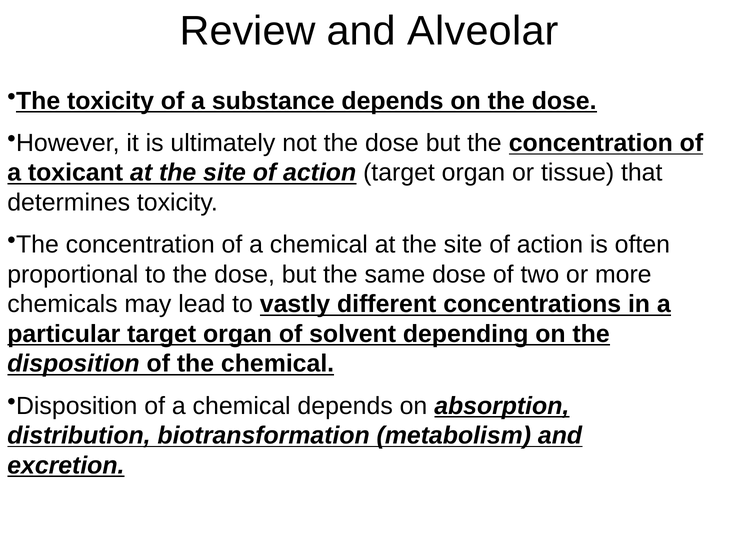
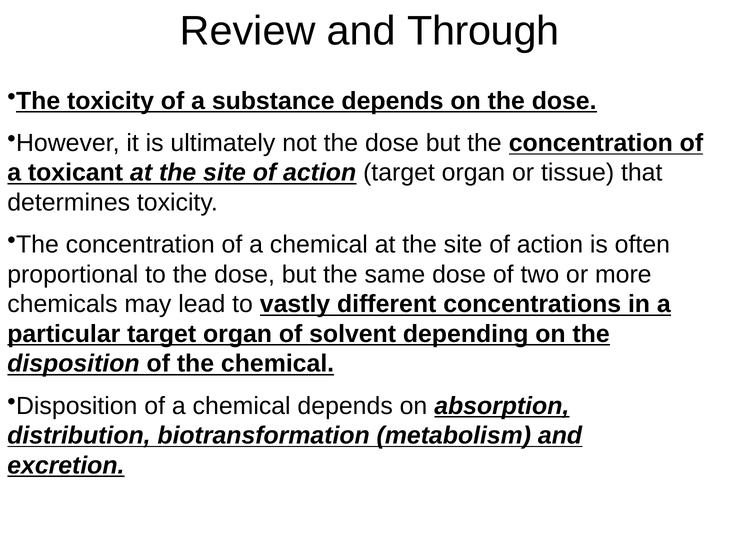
Alveolar: Alveolar -> Through
